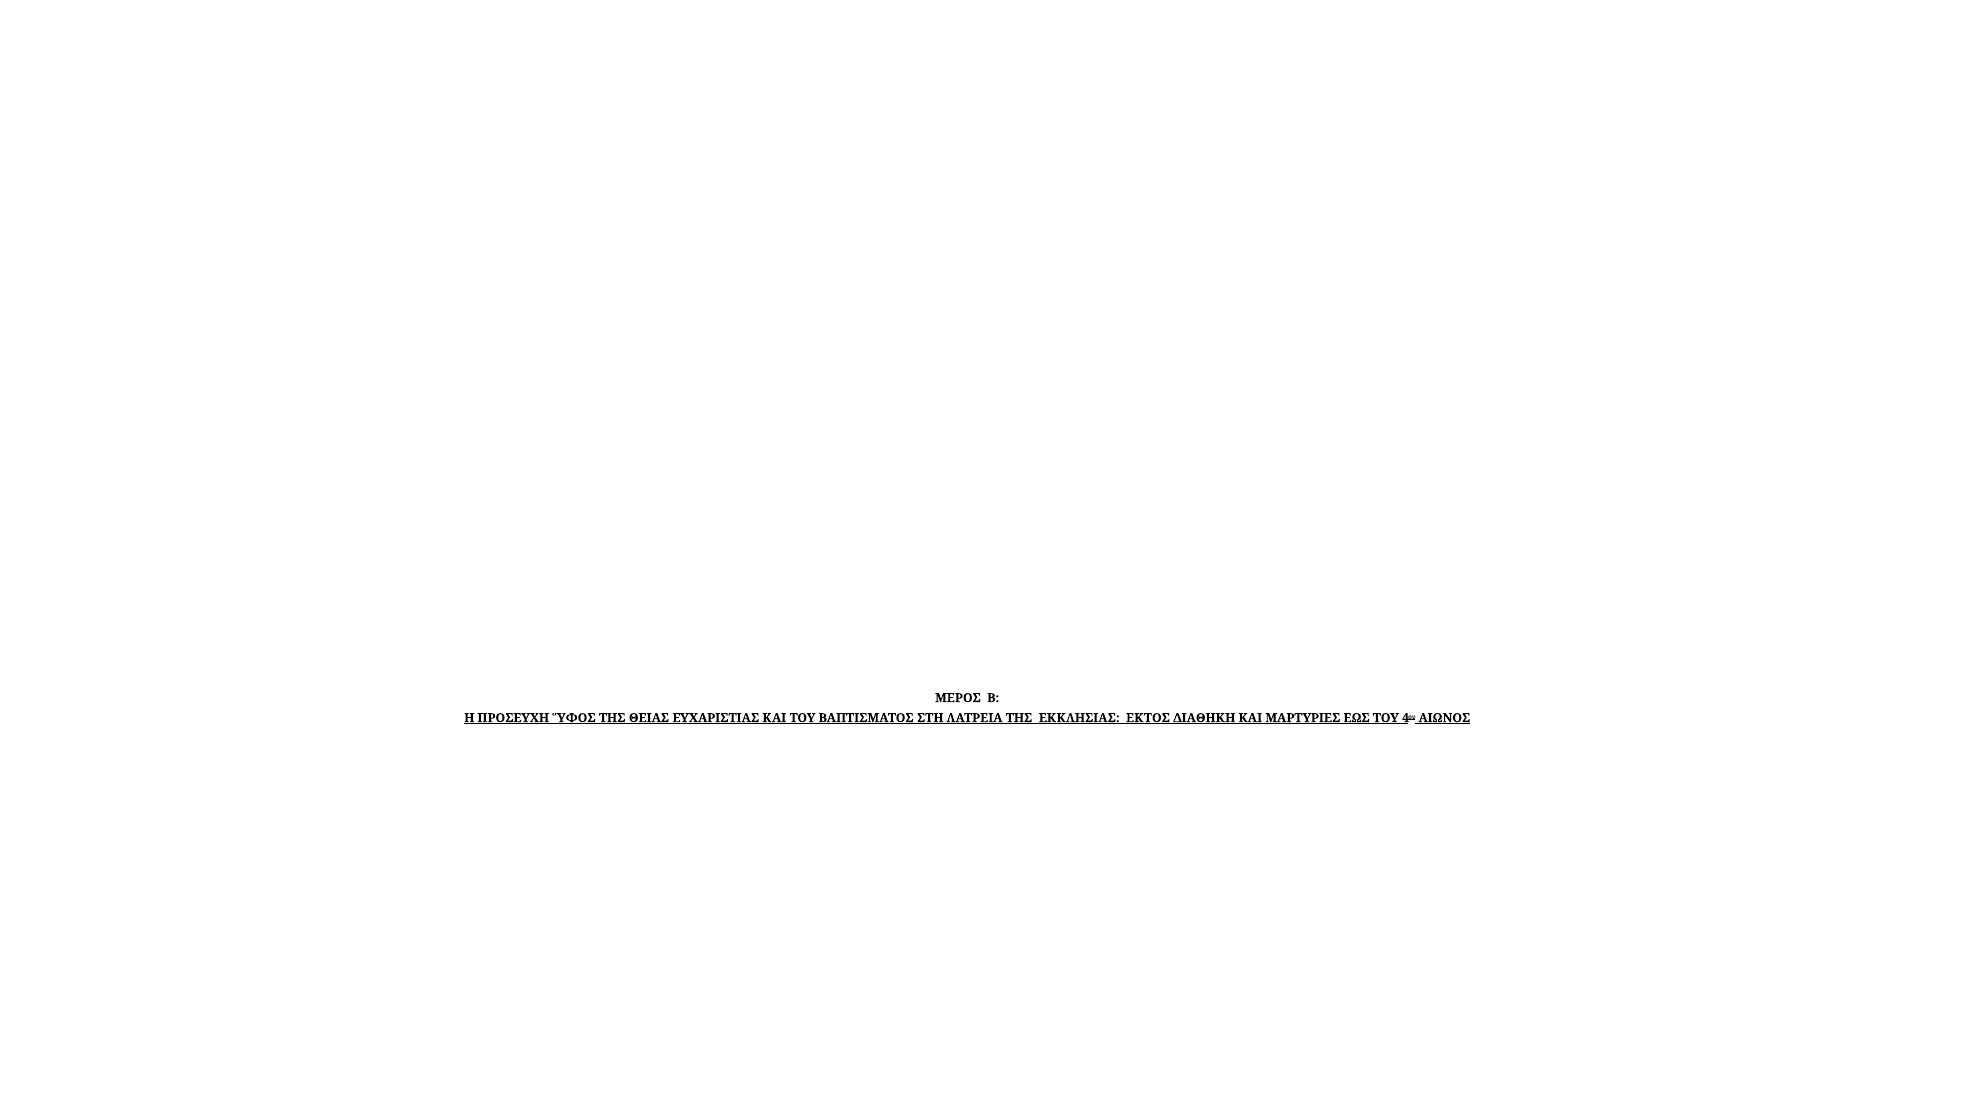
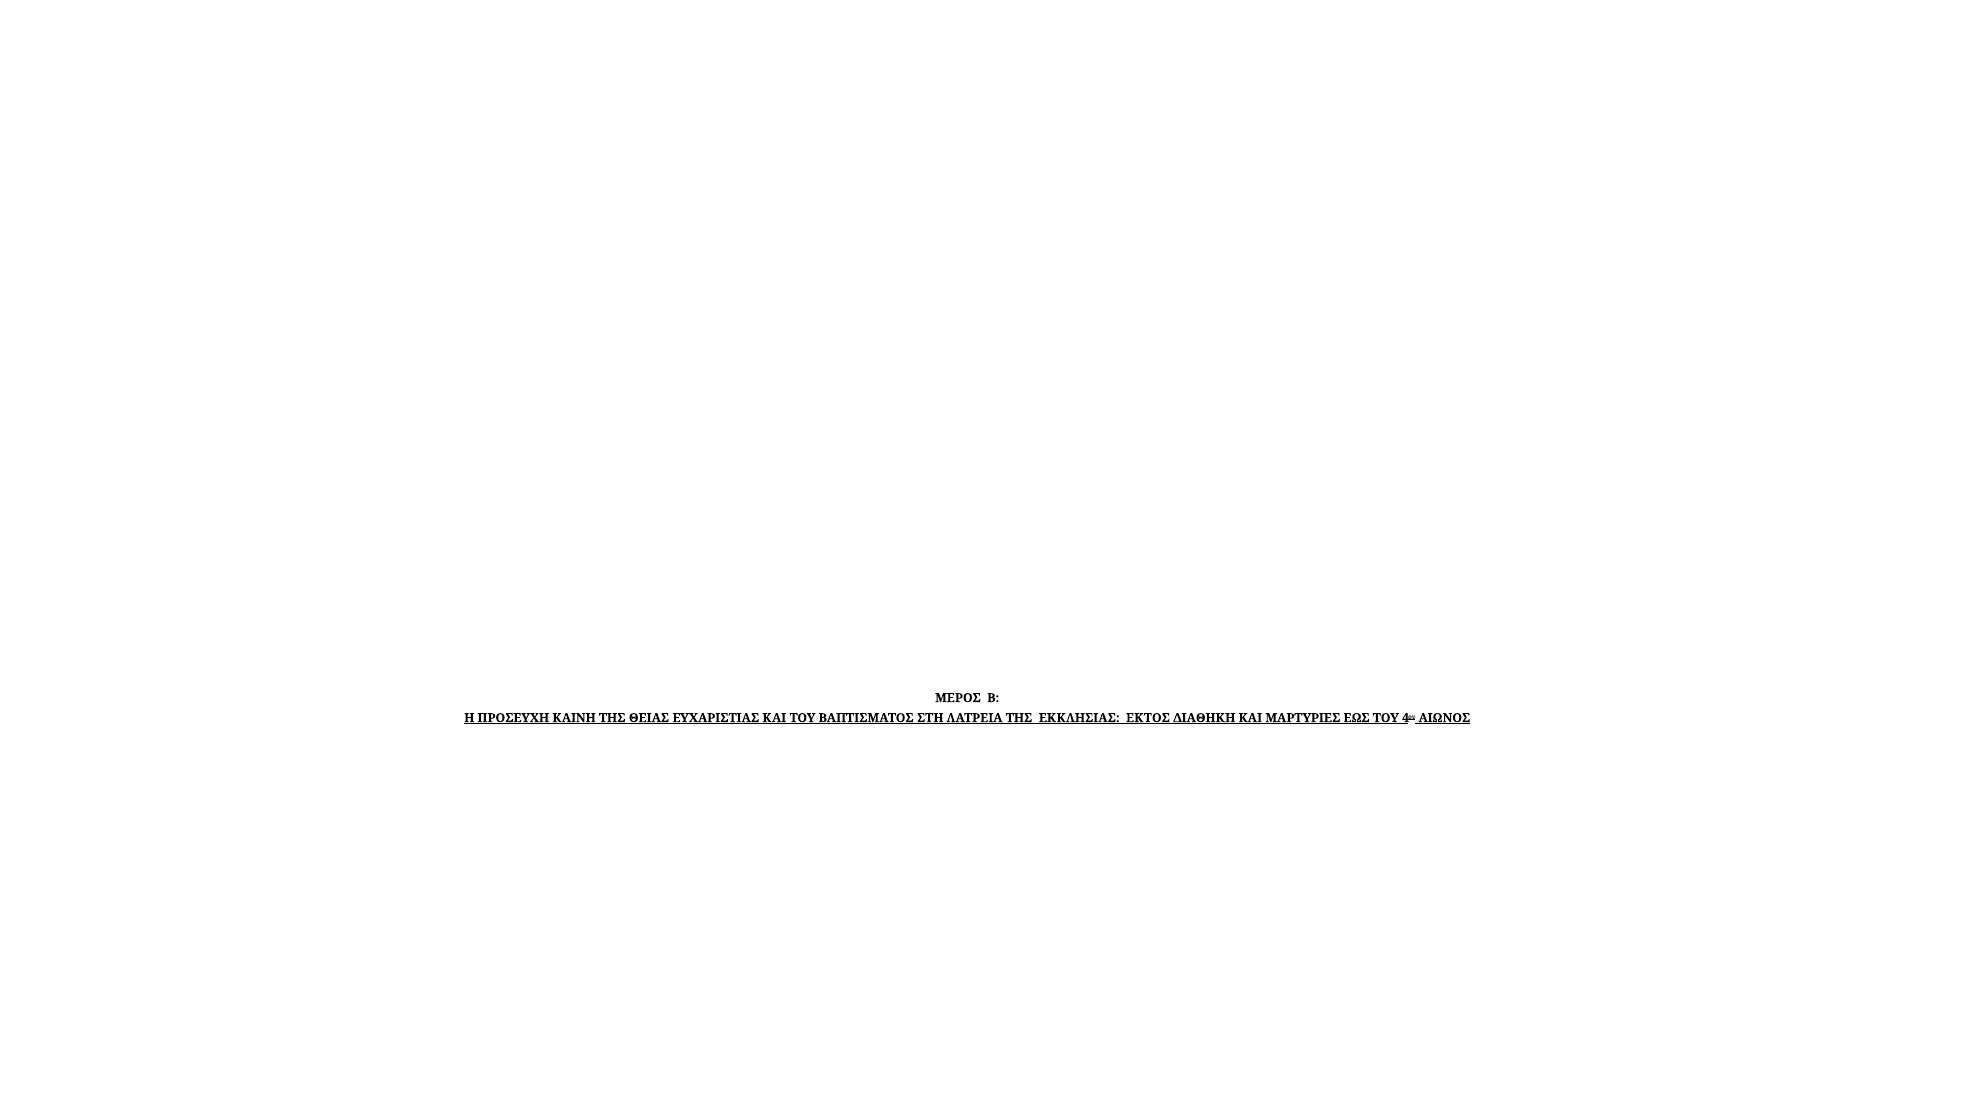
ὝΦΟΣ: ὝΦΟΣ -> ΚΑΙΝH
